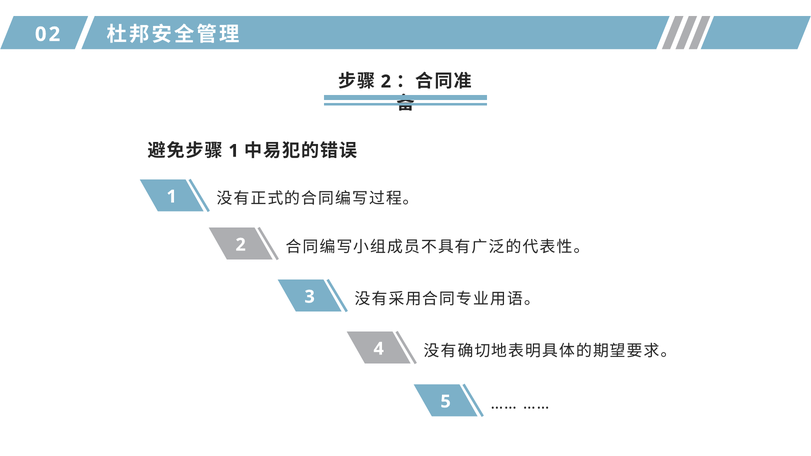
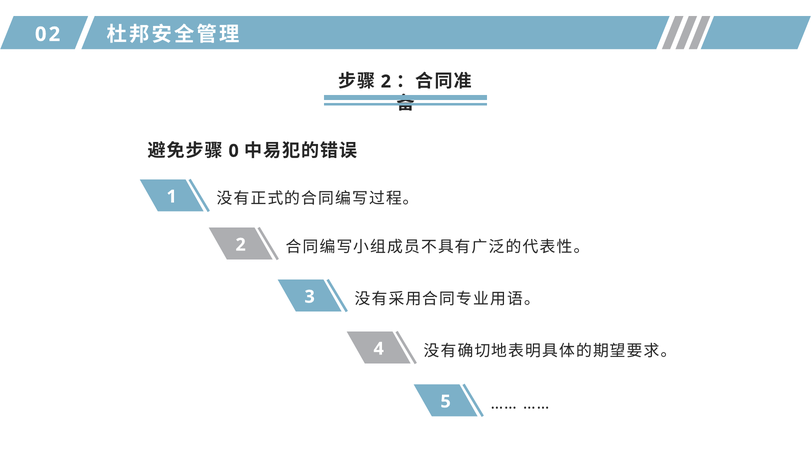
1 at (234, 151): 1 -> 0
